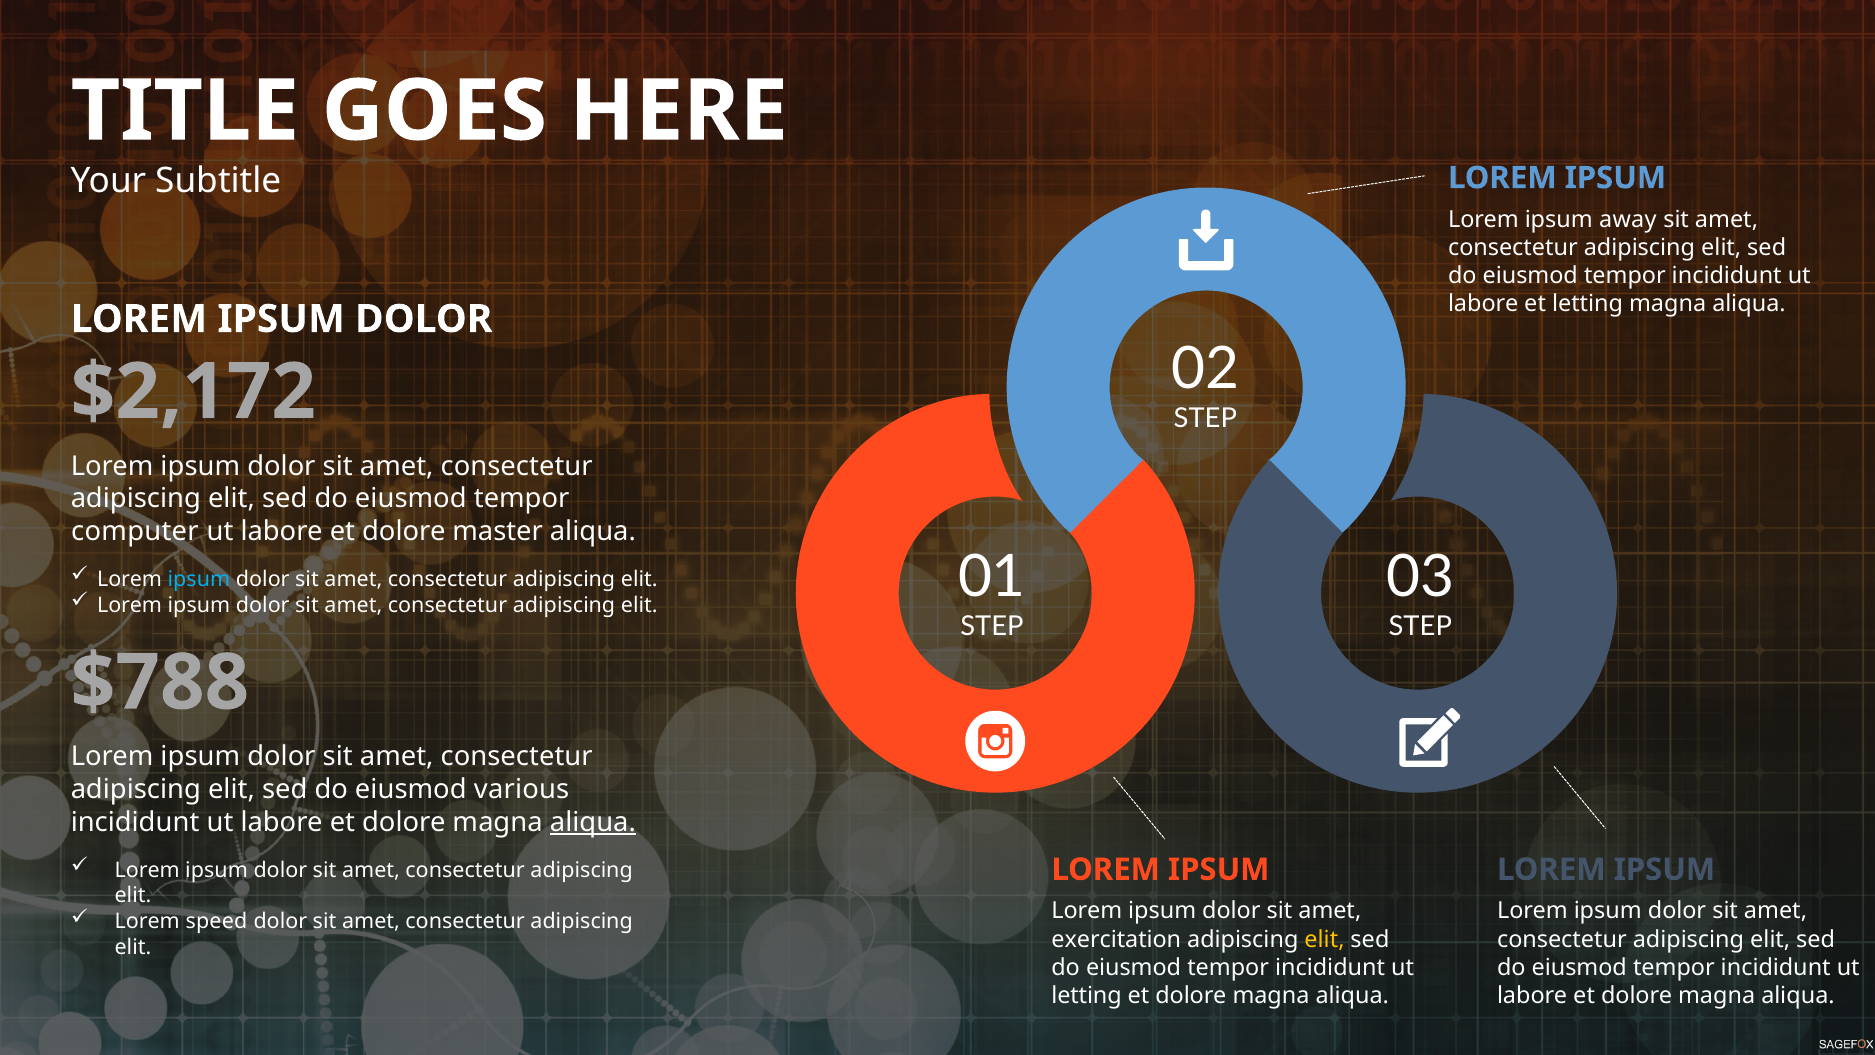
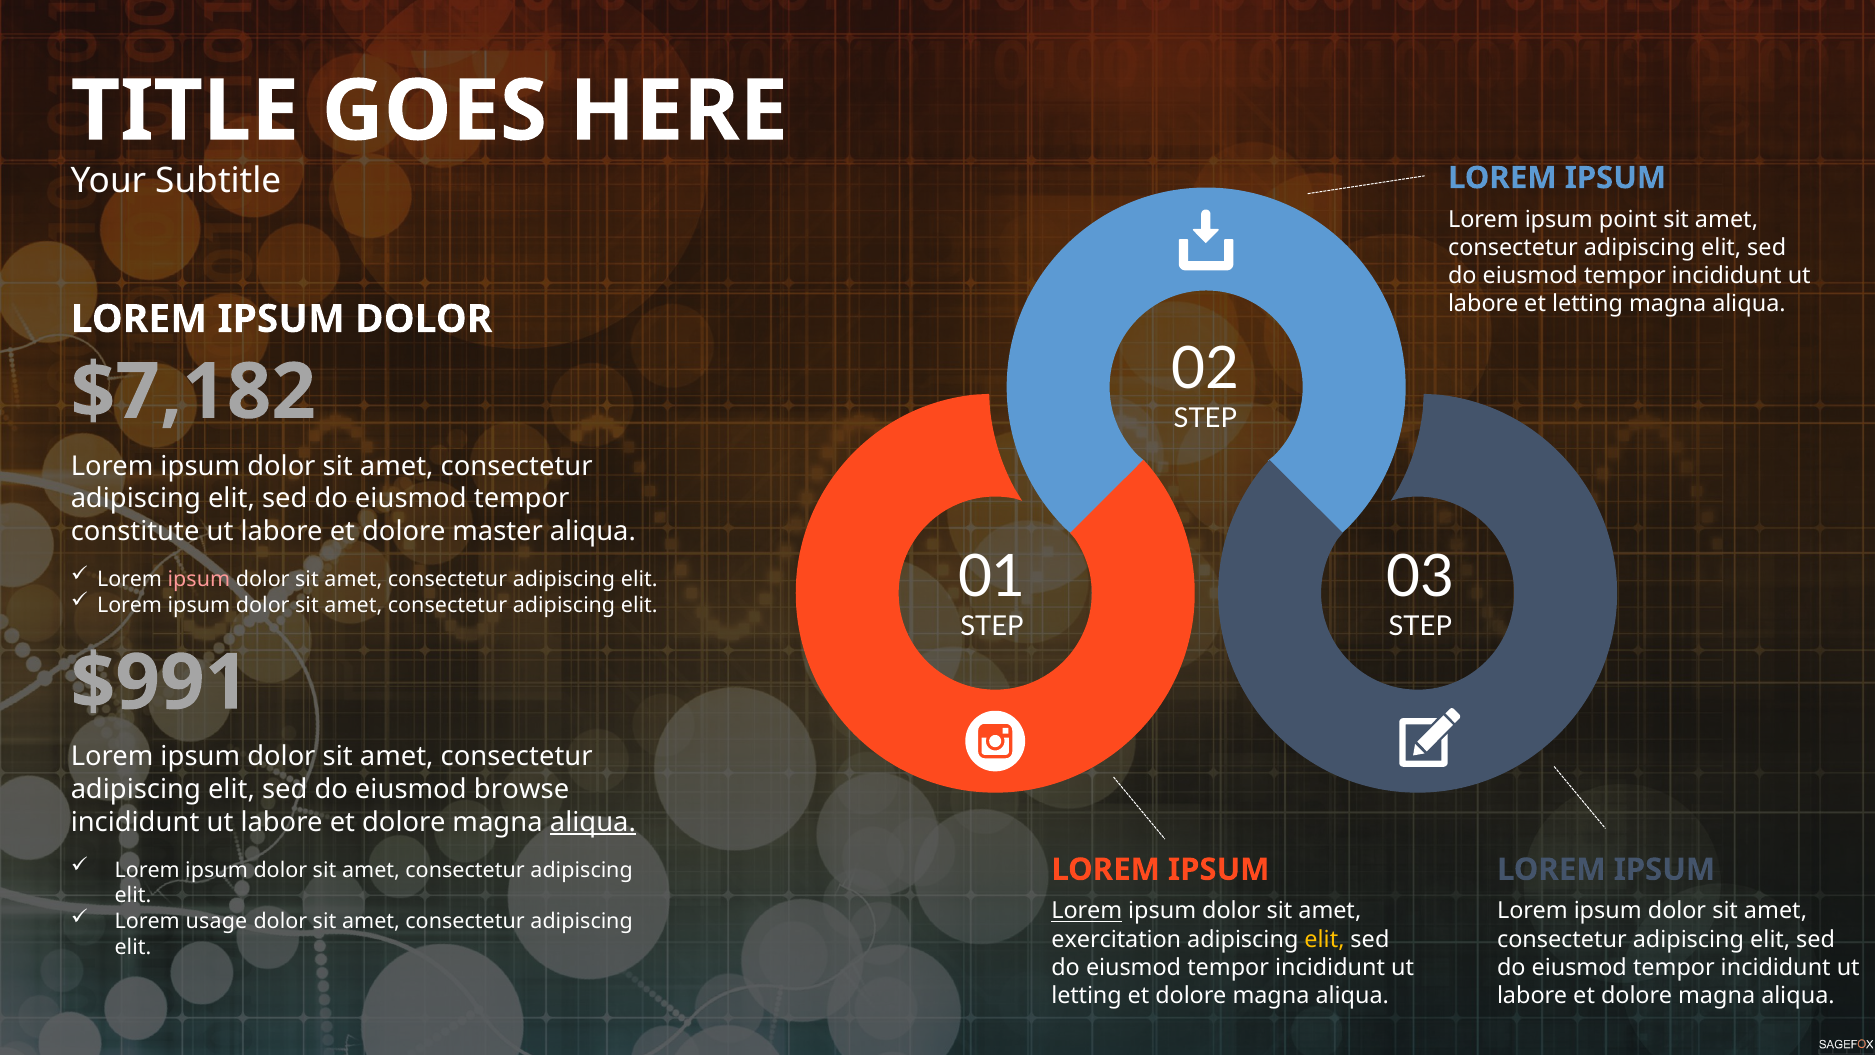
away: away -> point
$2,172: $2,172 -> $7,182
computer: computer -> constitute
ipsum at (199, 579) colour: light blue -> pink
$788: $788 -> $991
various: various -> browse
Lorem at (1087, 911) underline: none -> present
speed: speed -> usage
